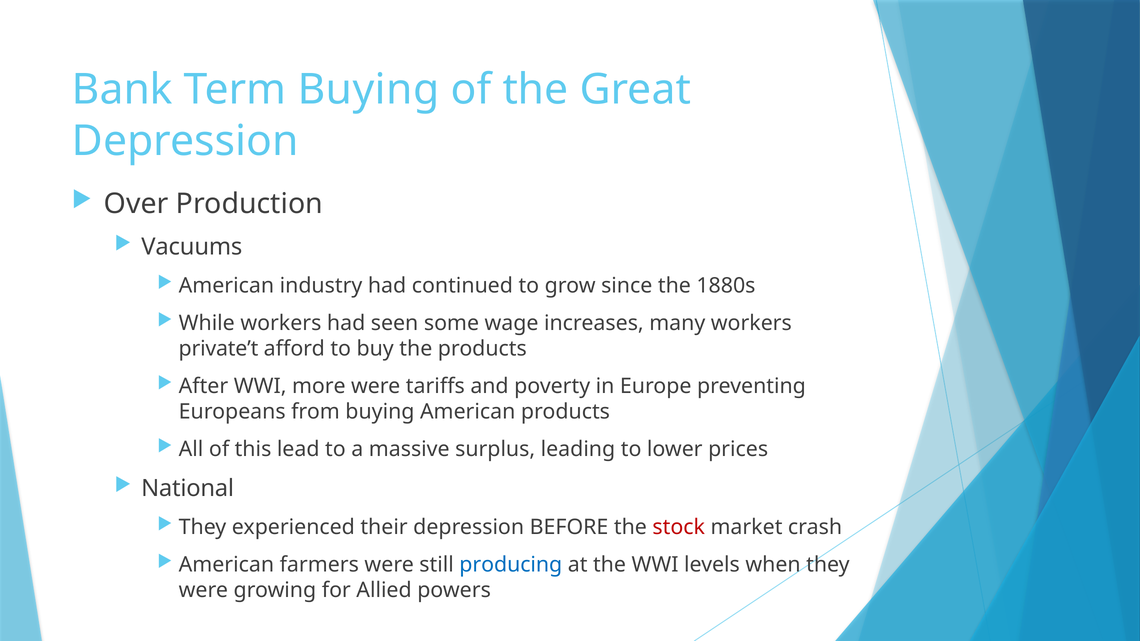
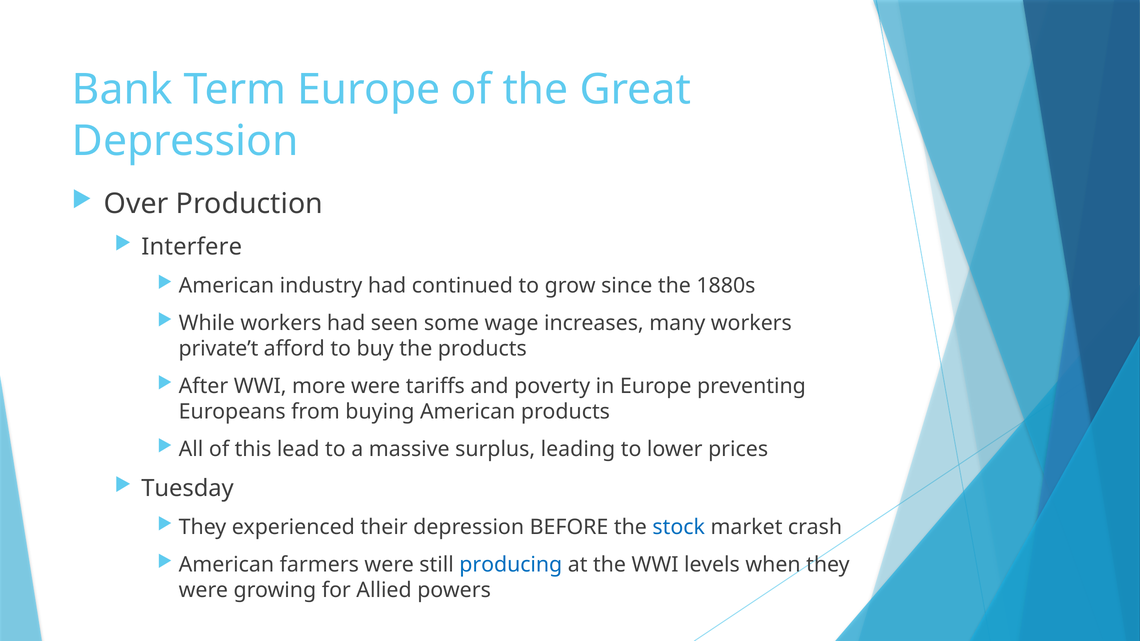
Term Buying: Buying -> Europe
Vacuums: Vacuums -> Interfere
National: National -> Tuesday
stock colour: red -> blue
